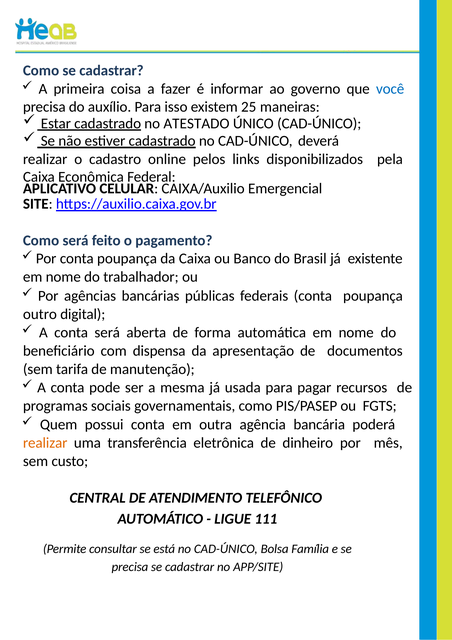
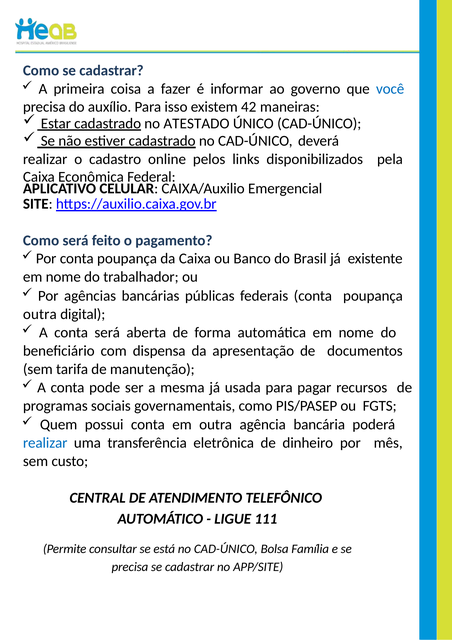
25: 25 -> 42
outro at (40, 314): outro -> outra
realizar at (45, 442) colour: orange -> blue
